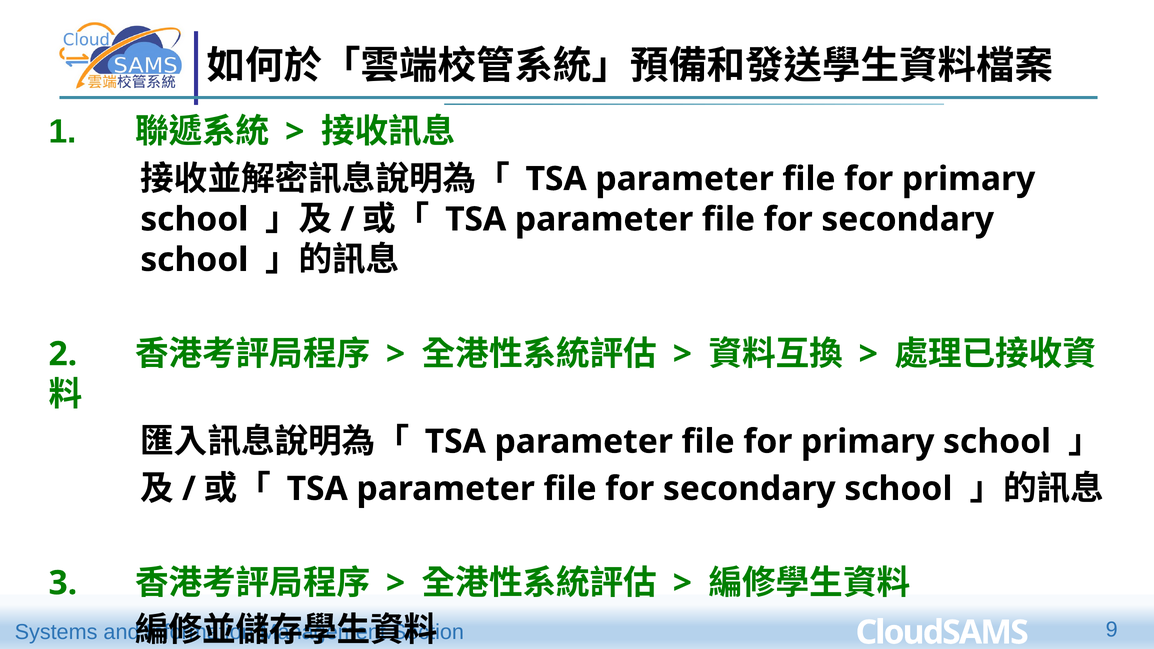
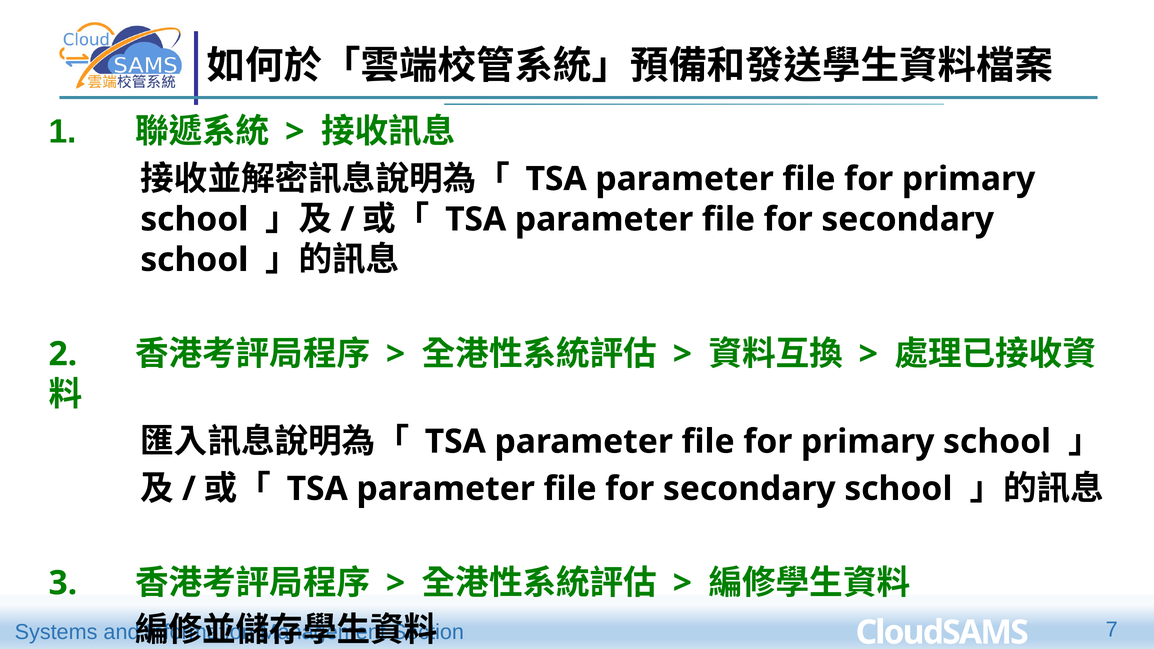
9: 9 -> 7
